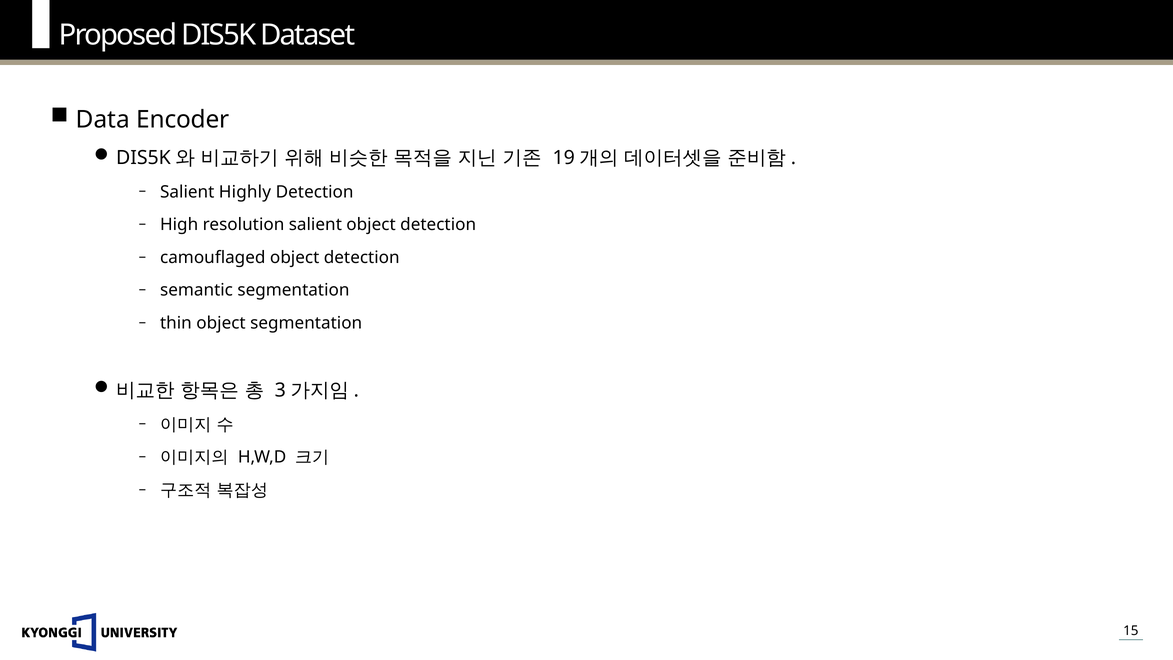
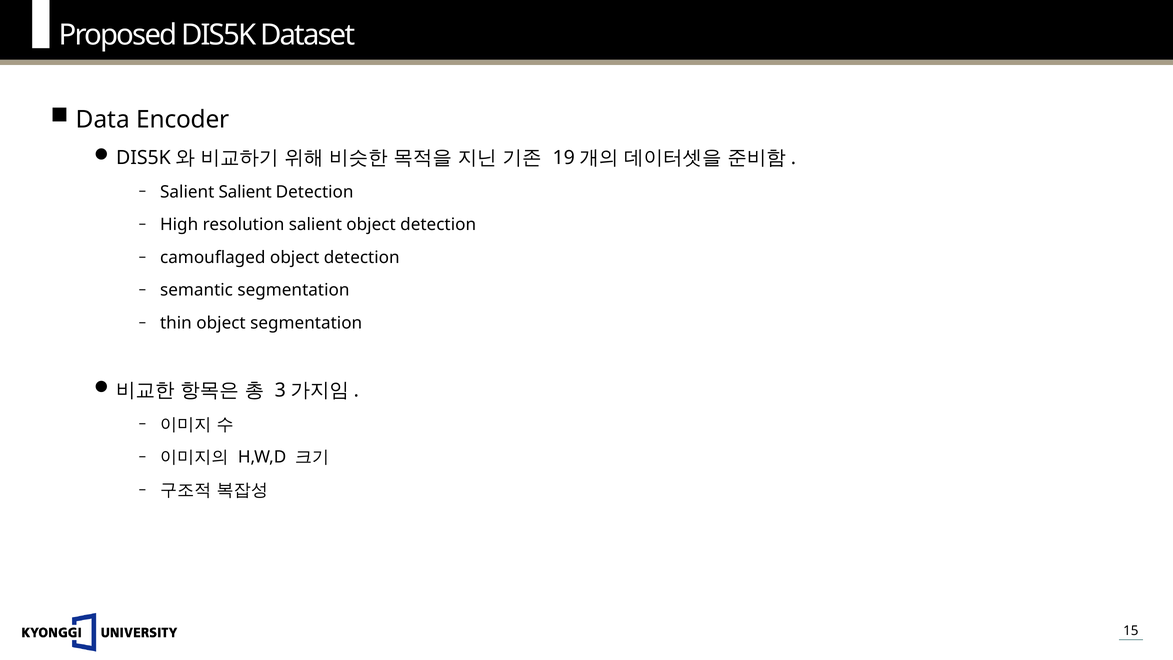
Salient Highly: Highly -> Salient
